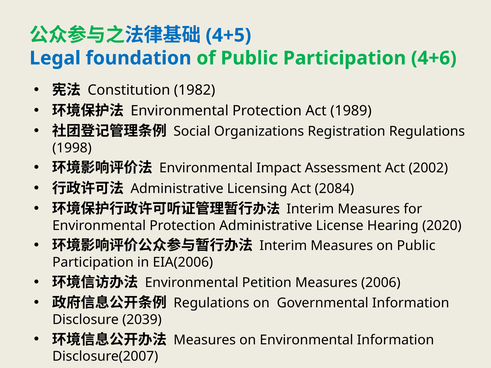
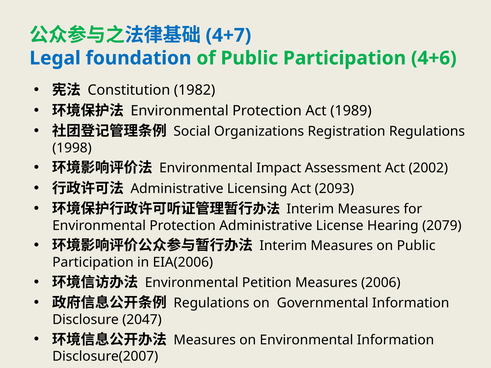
4+5: 4+5 -> 4+7
2084: 2084 -> 2093
2020: 2020 -> 2079
2039: 2039 -> 2047
